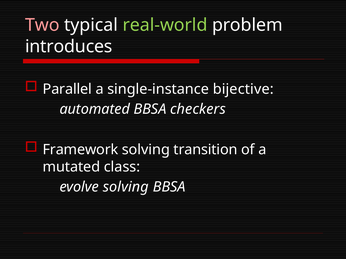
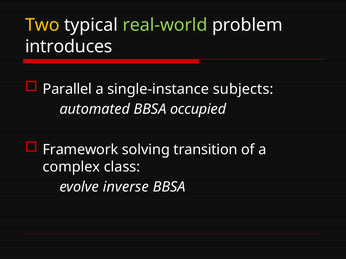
Two colour: pink -> yellow
bijective: bijective -> subjects
checkers: checkers -> occupied
mutated: mutated -> complex
evolve solving: solving -> inverse
